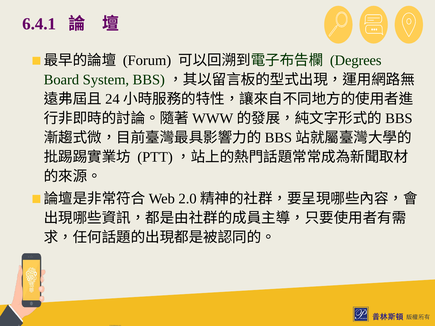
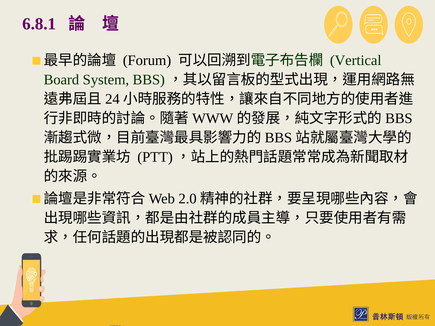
6.4.1: 6.4.1 -> 6.8.1
Degrees: Degrees -> Vertical
